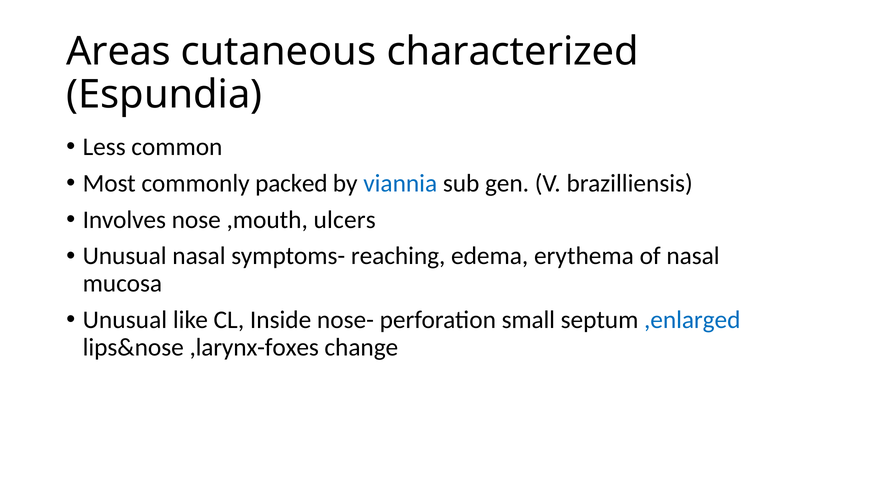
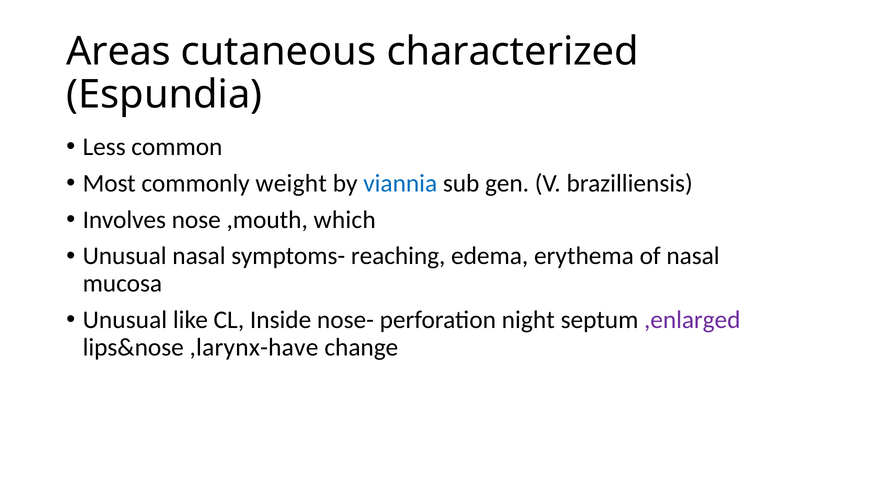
packed: packed -> weight
ulcers: ulcers -> which
small: small -> night
,enlarged colour: blue -> purple
,larynx-foxes: ,larynx-foxes -> ,larynx-have
